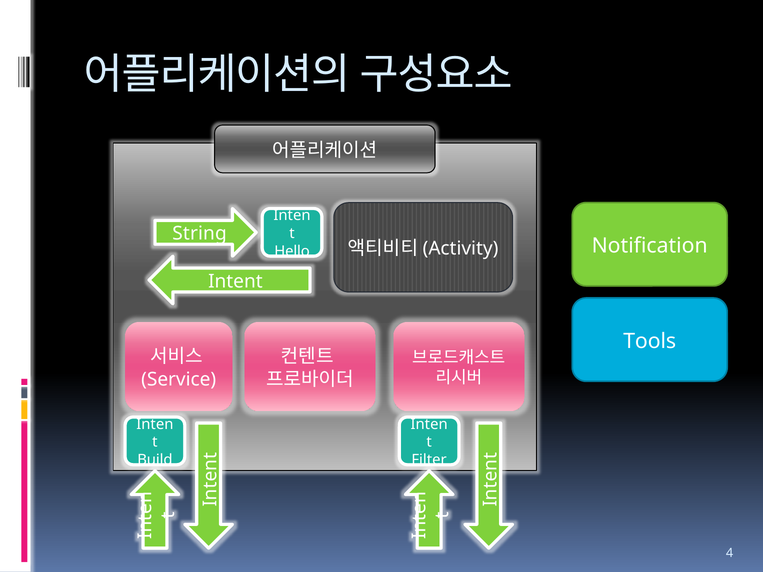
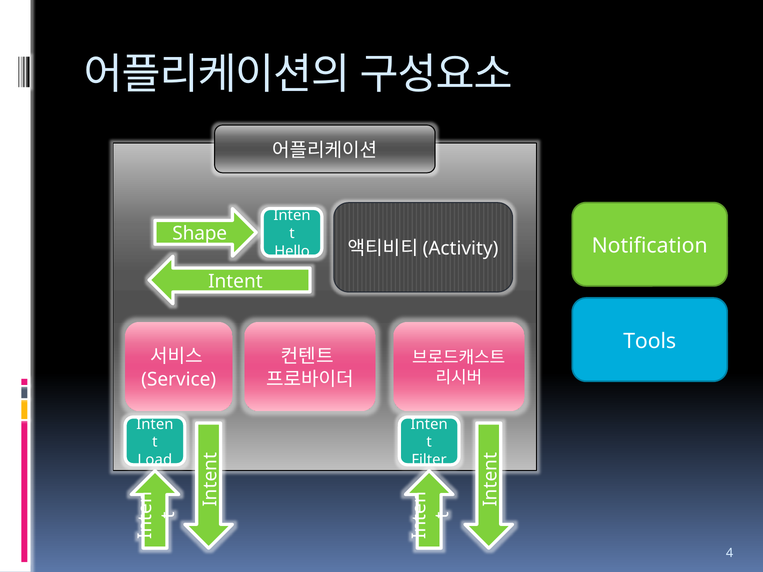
String: String -> Shape
Build: Build -> Load
